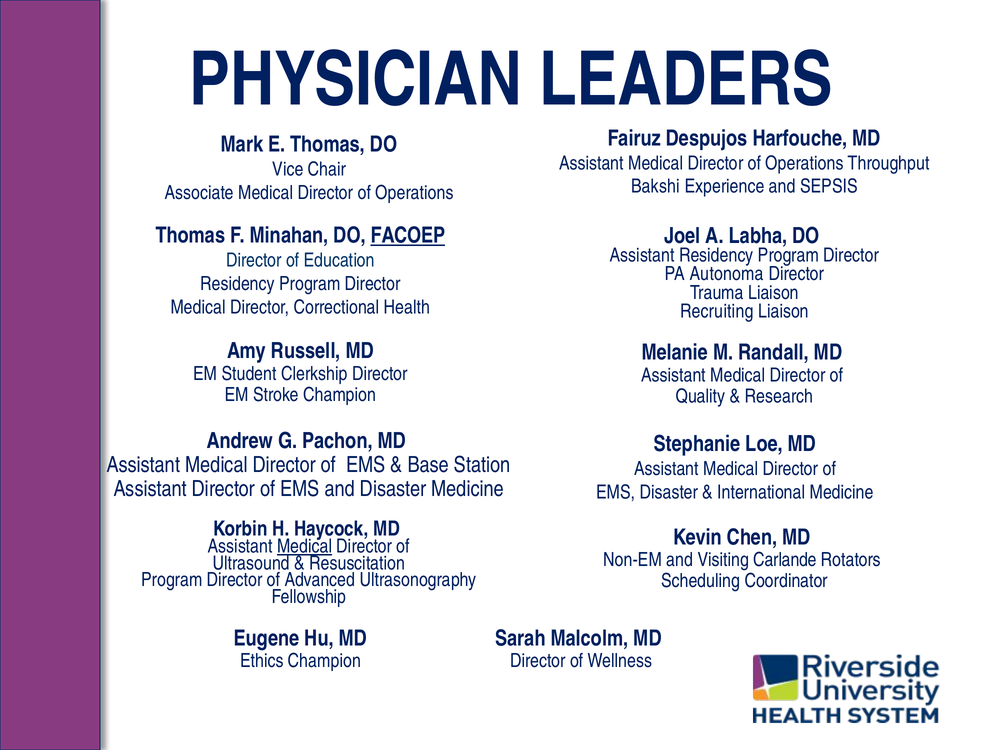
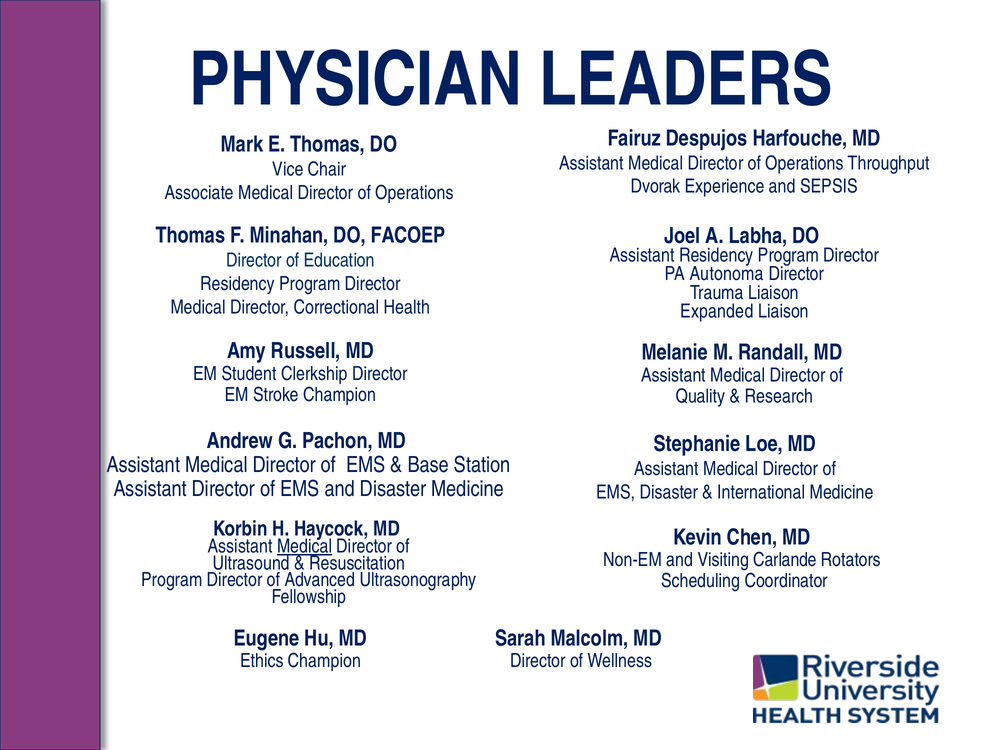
Bakshi: Bakshi -> Dvorak
FACOEP underline: present -> none
Recruiting: Recruiting -> Expanded
